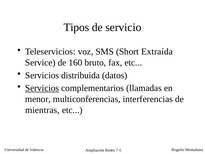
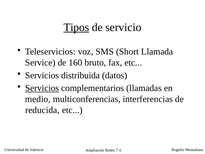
Tipos underline: none -> present
Extraída: Extraída -> Llamada
menor: menor -> medio
mientras: mientras -> reducida
